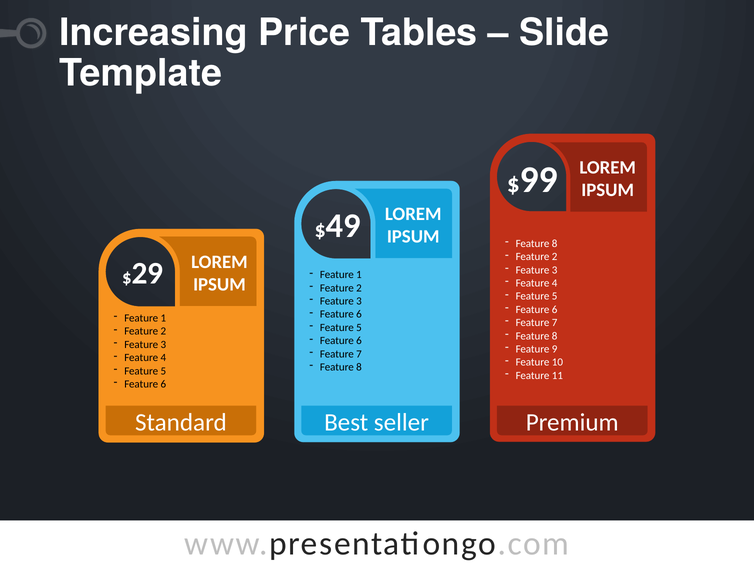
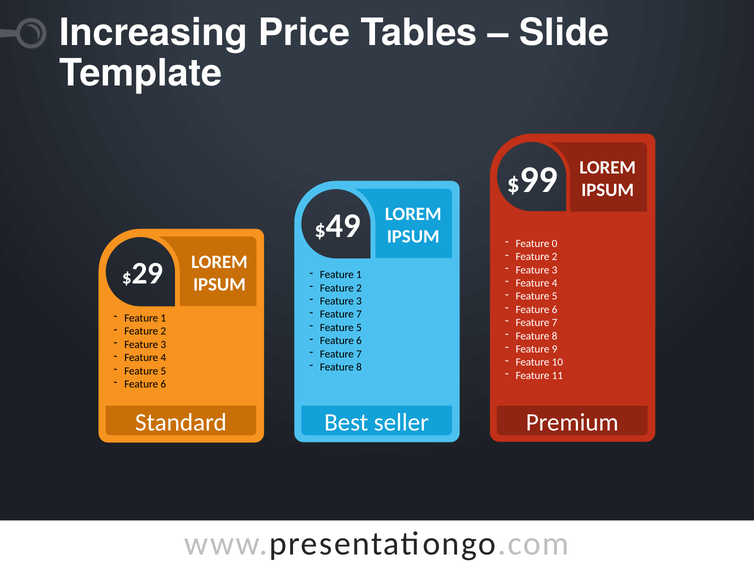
8 at (555, 243): 8 -> 0
6 at (359, 314): 6 -> 7
